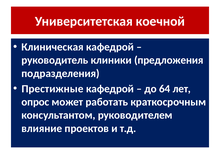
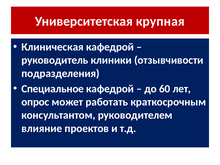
коечной: коечной -> крупная
предложения: предложения -> отзывчивости
Престижные: Престижные -> Специальное
64: 64 -> 60
